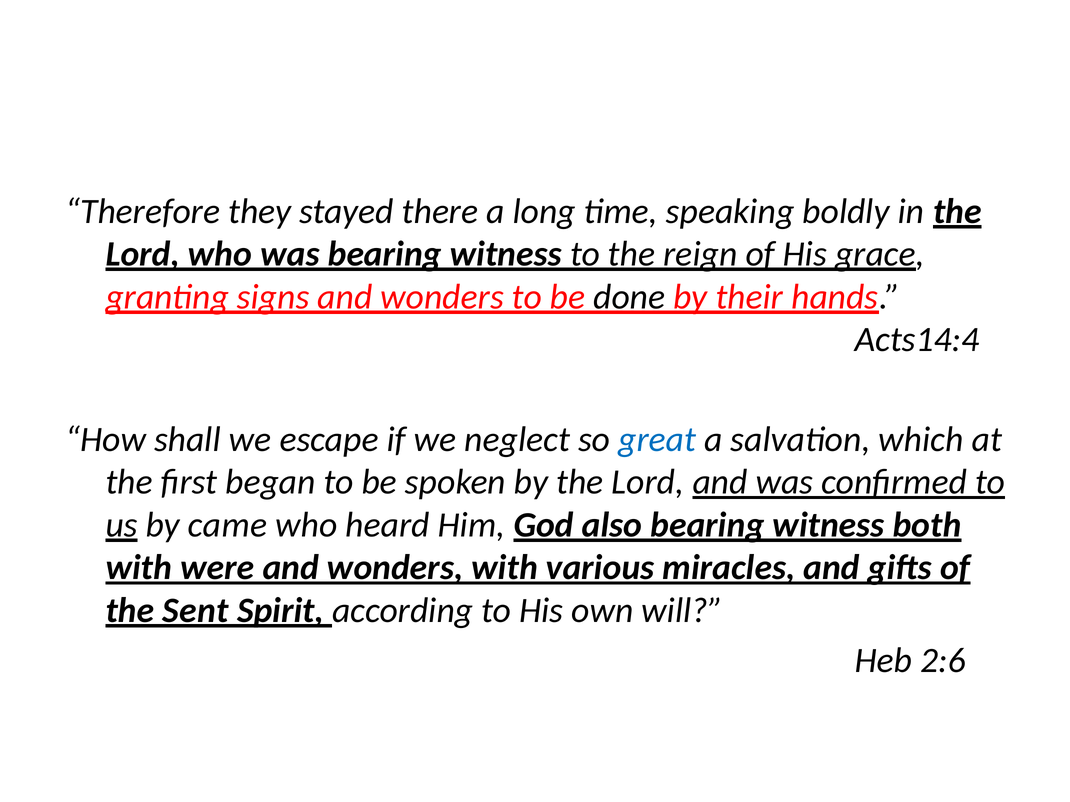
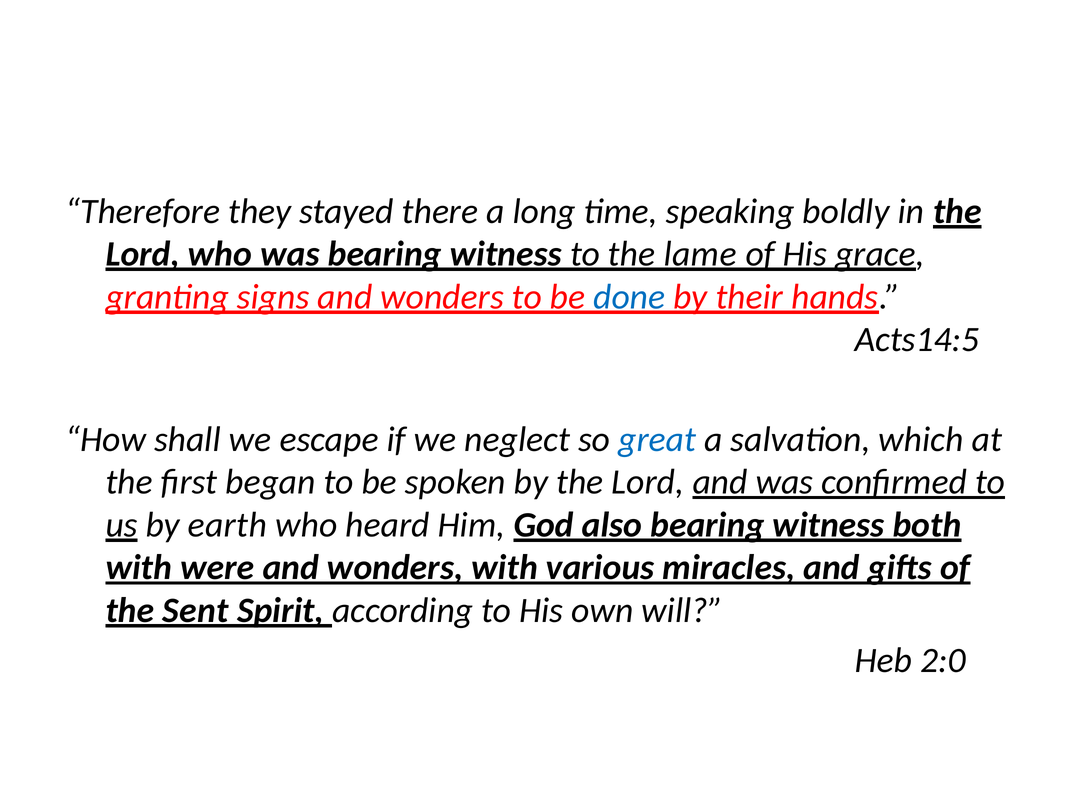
reign: reign -> lame
done colour: black -> blue
Acts14:4: Acts14:4 -> Acts14:5
came: came -> earth
2:6: 2:6 -> 2:0
